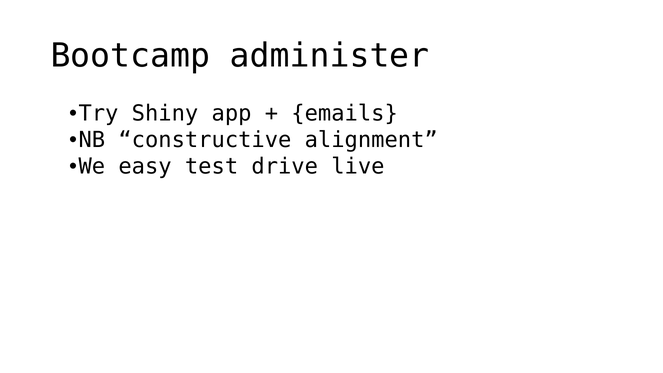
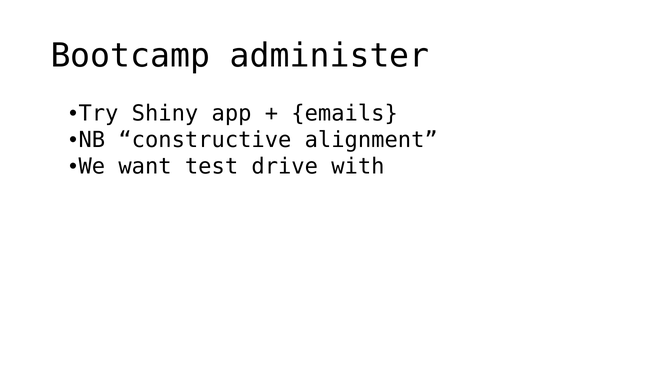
easy: easy -> want
live: live -> with
